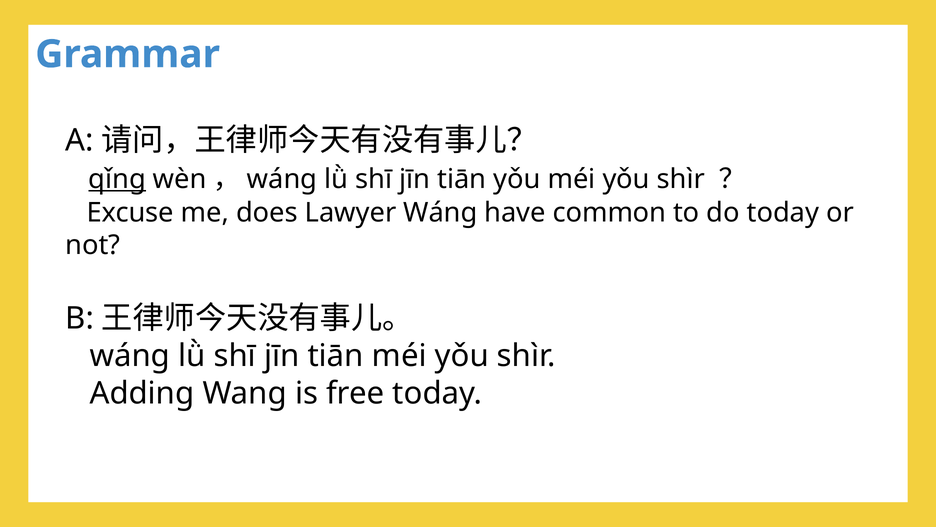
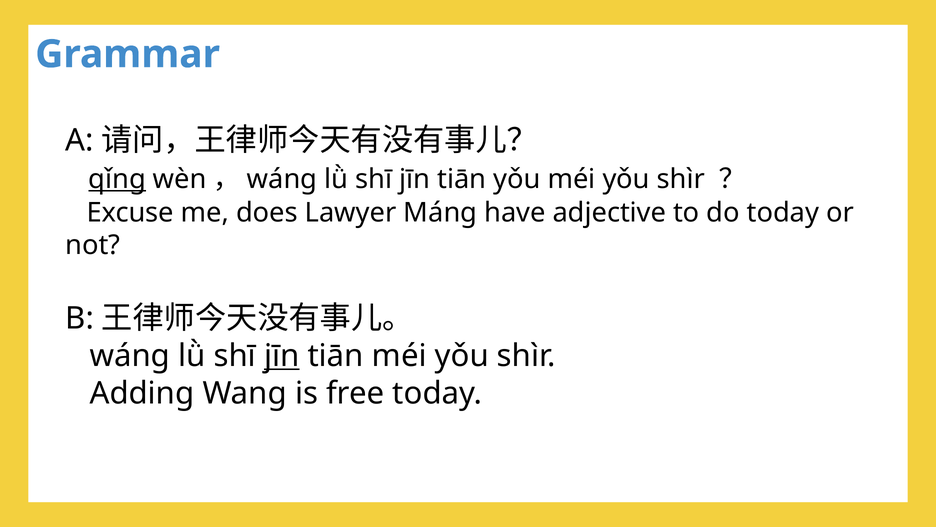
Lawyer Wáng: Wáng -> Máng
common: common -> adjective
jīn at (282, 355) underline: none -> present
